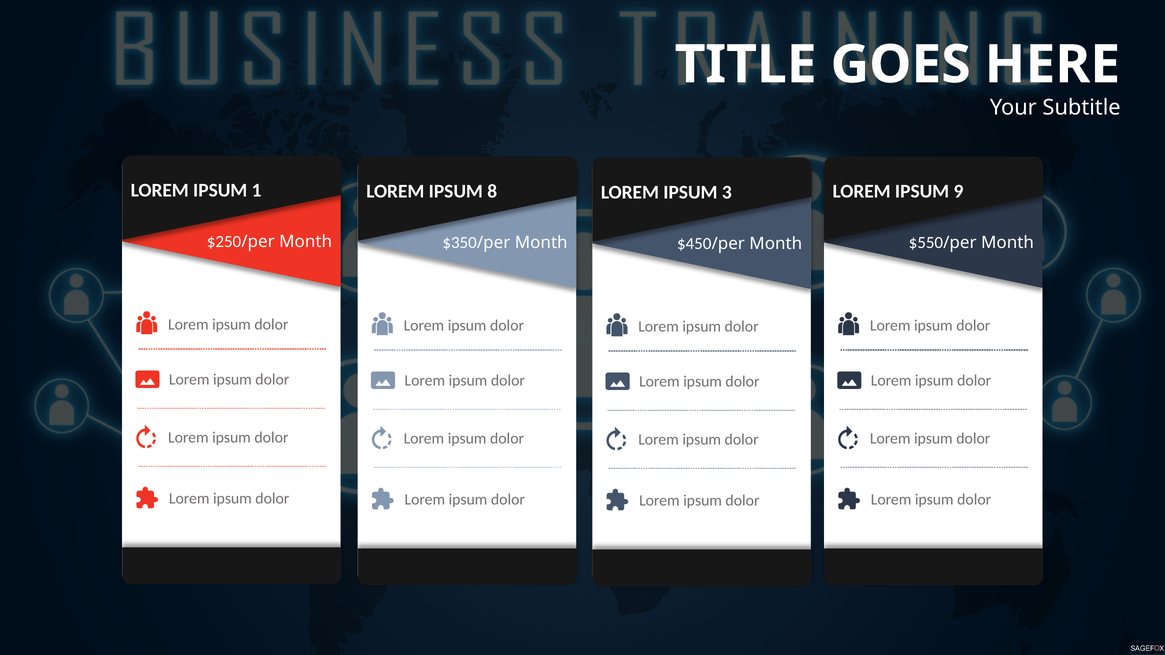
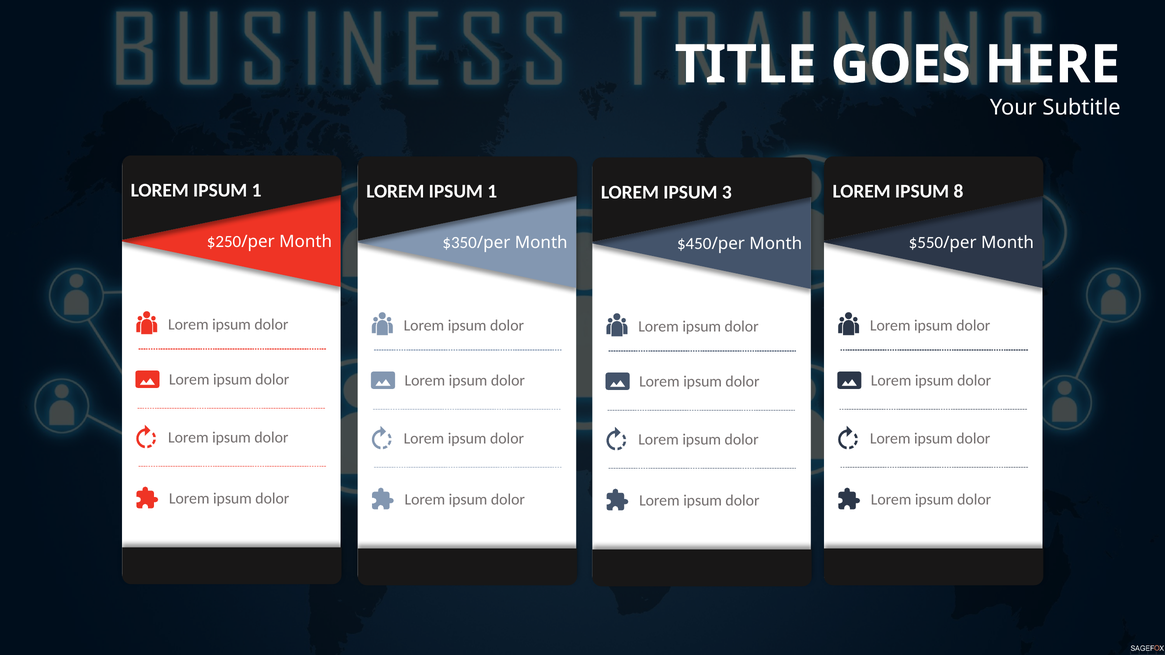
8 at (492, 192): 8 -> 1
9: 9 -> 8
